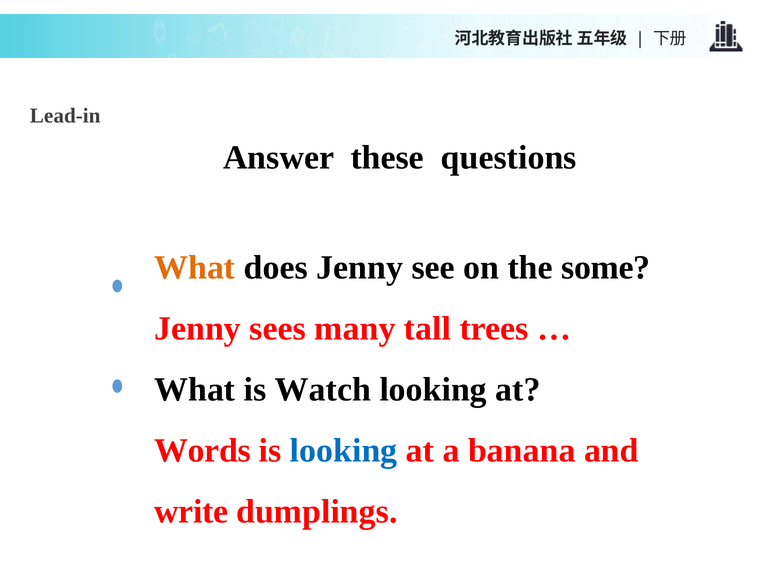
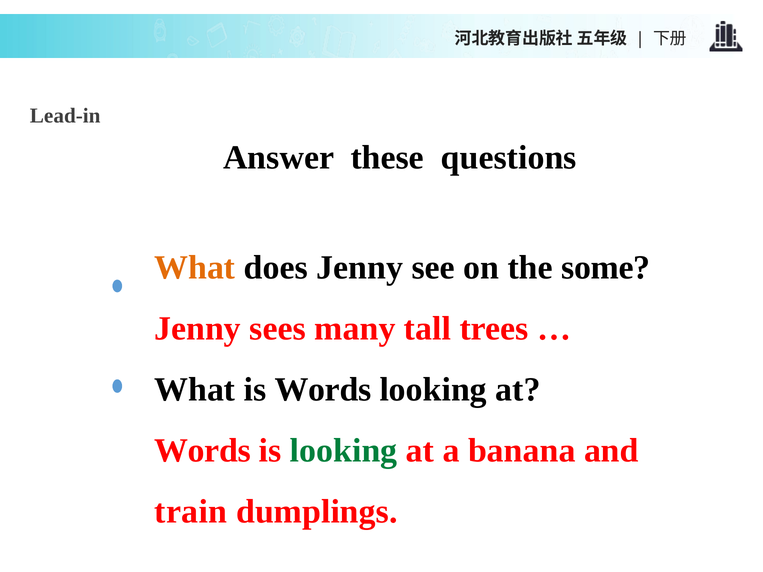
is Watch: Watch -> Words
looking at (344, 451) colour: blue -> green
write: write -> train
